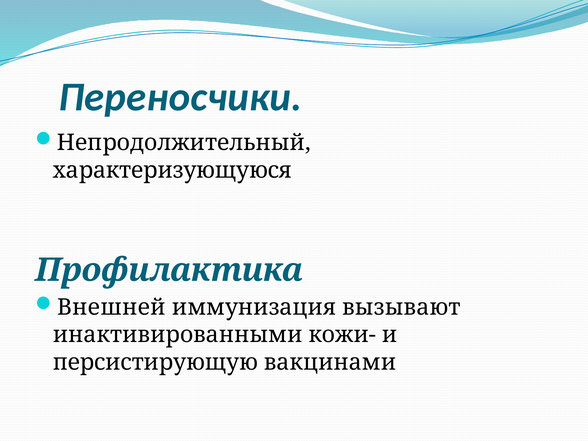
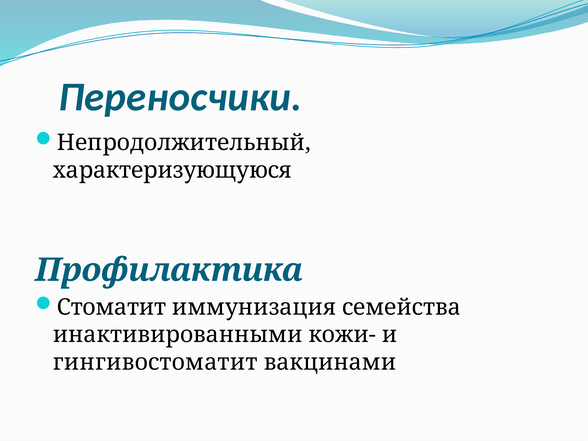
Внешней: Внешней -> Стоматит
вызывают: вызывают -> семейства
персистирующую: персистирующую -> гингивостоматит
